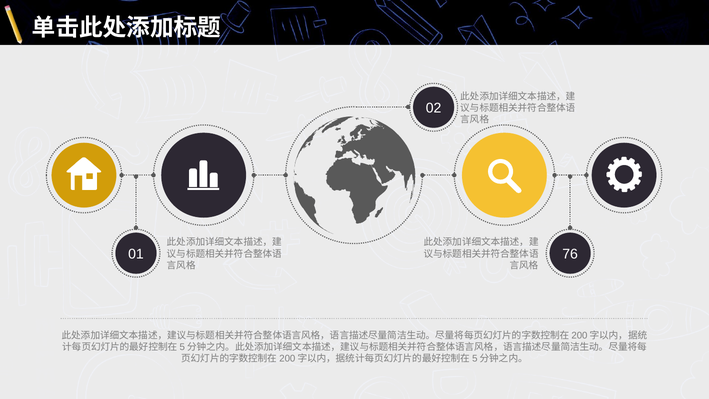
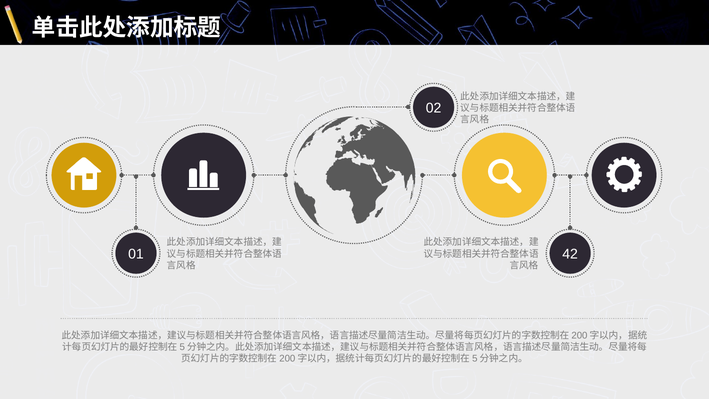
76: 76 -> 42
